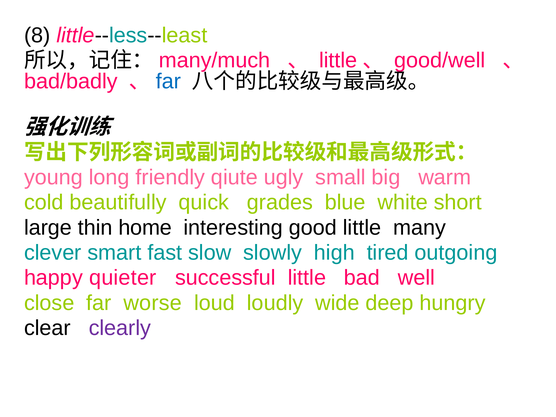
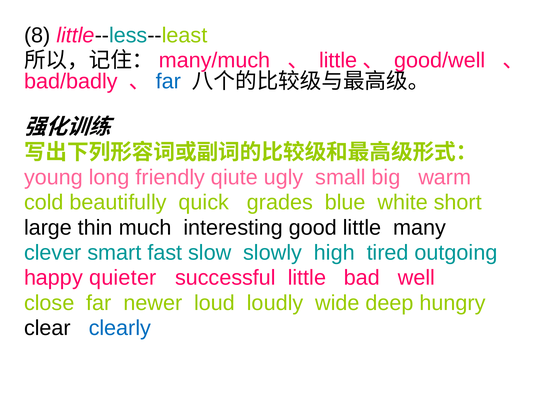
home: home -> much
worse: worse -> newer
clearly colour: purple -> blue
